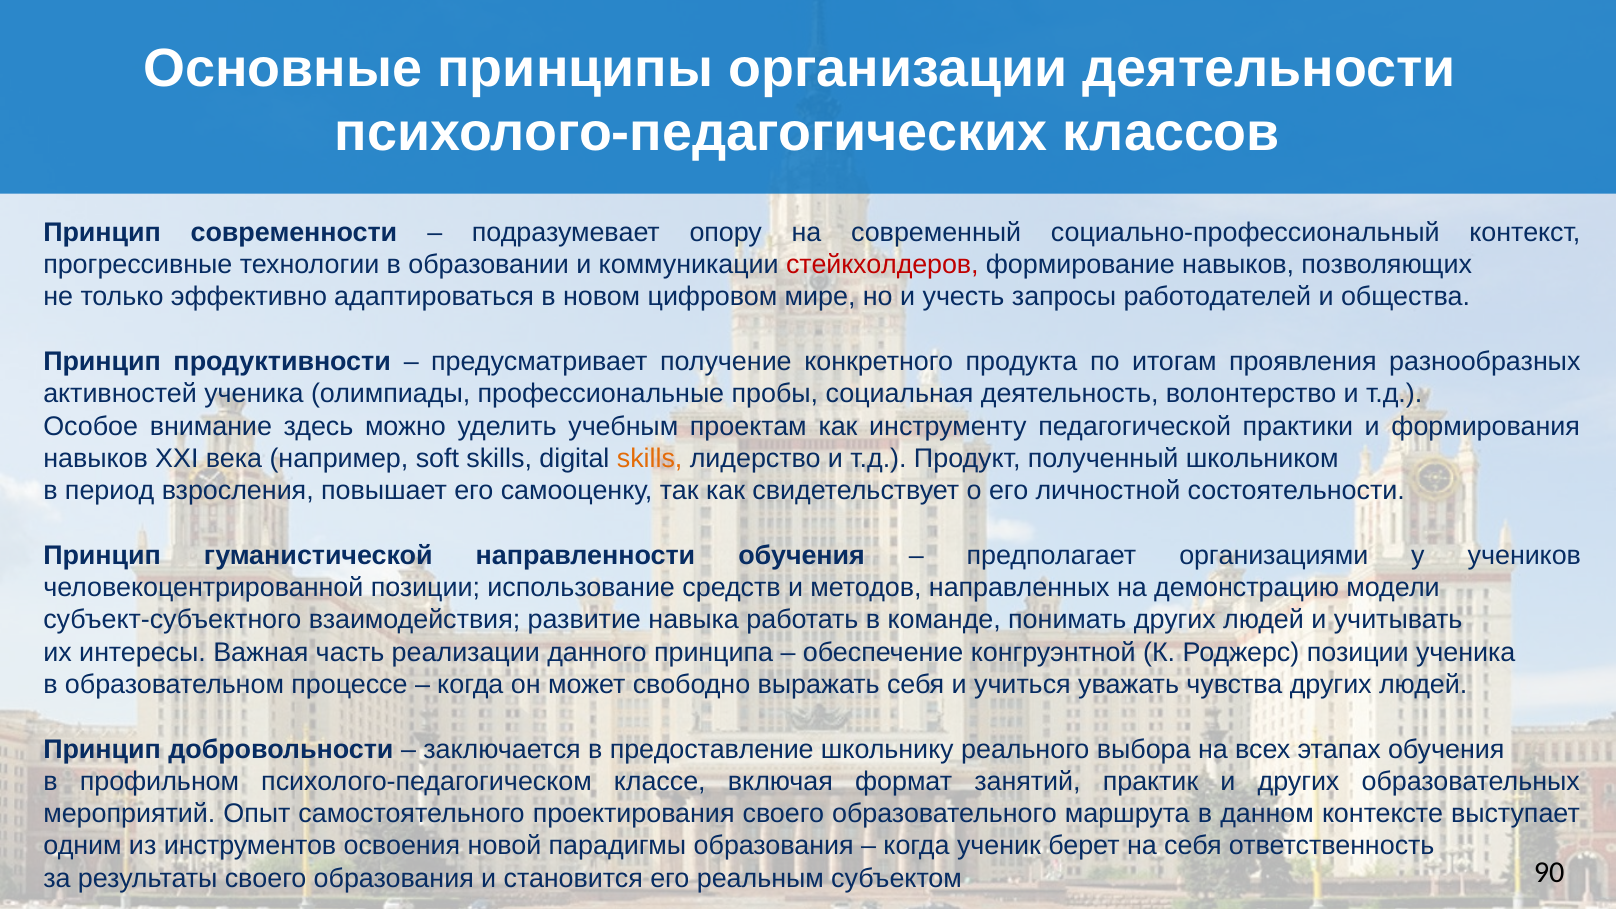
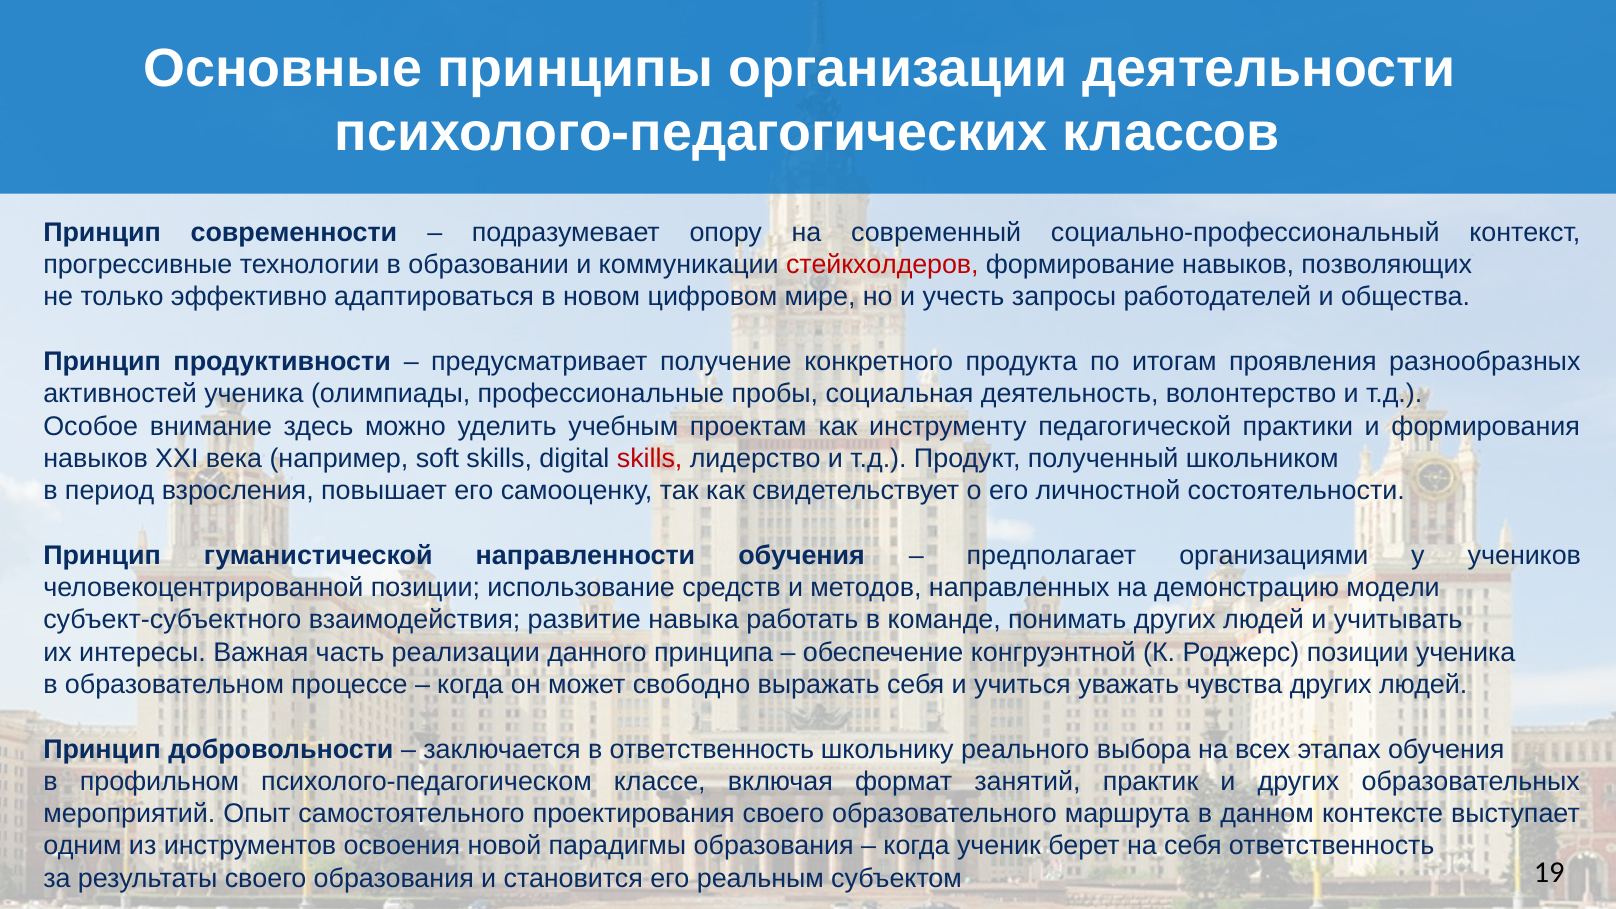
skills at (650, 458) colour: orange -> red
в предоставление: предоставление -> ответственность
90: 90 -> 19
